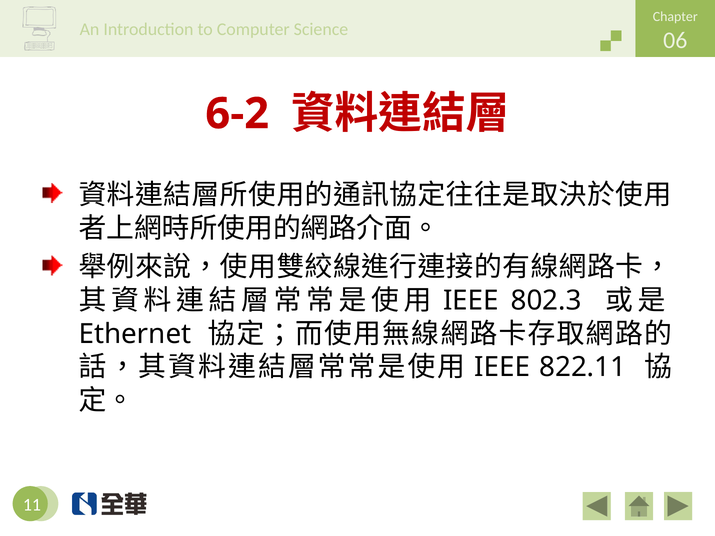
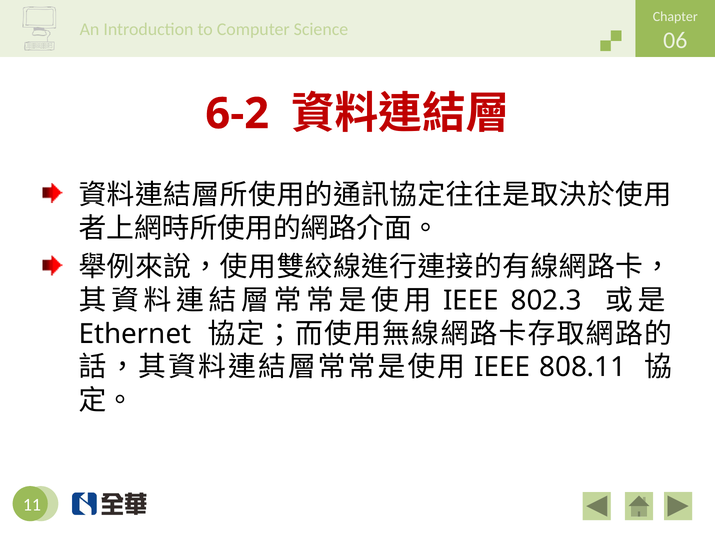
822.11: 822.11 -> 808.11
